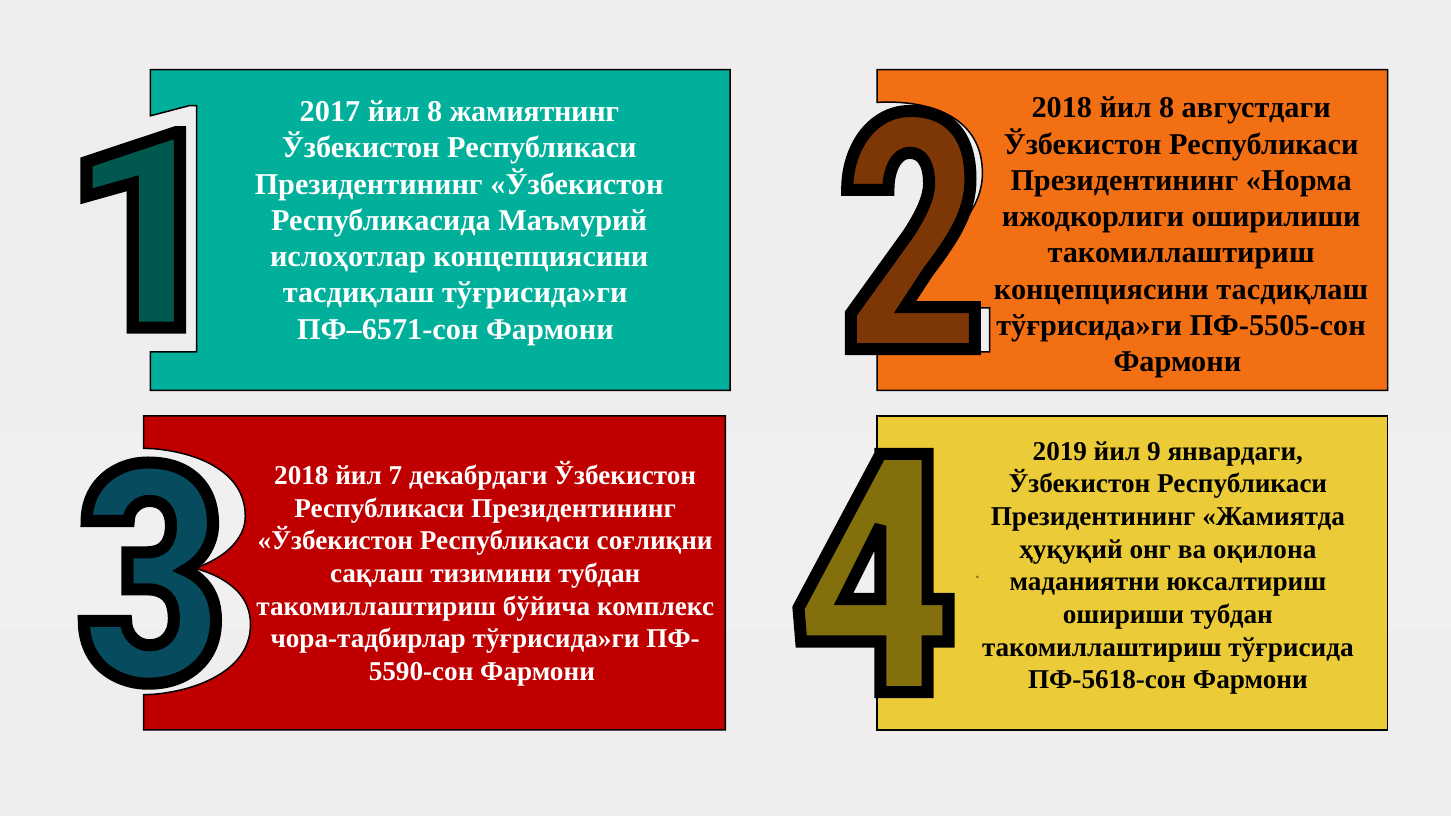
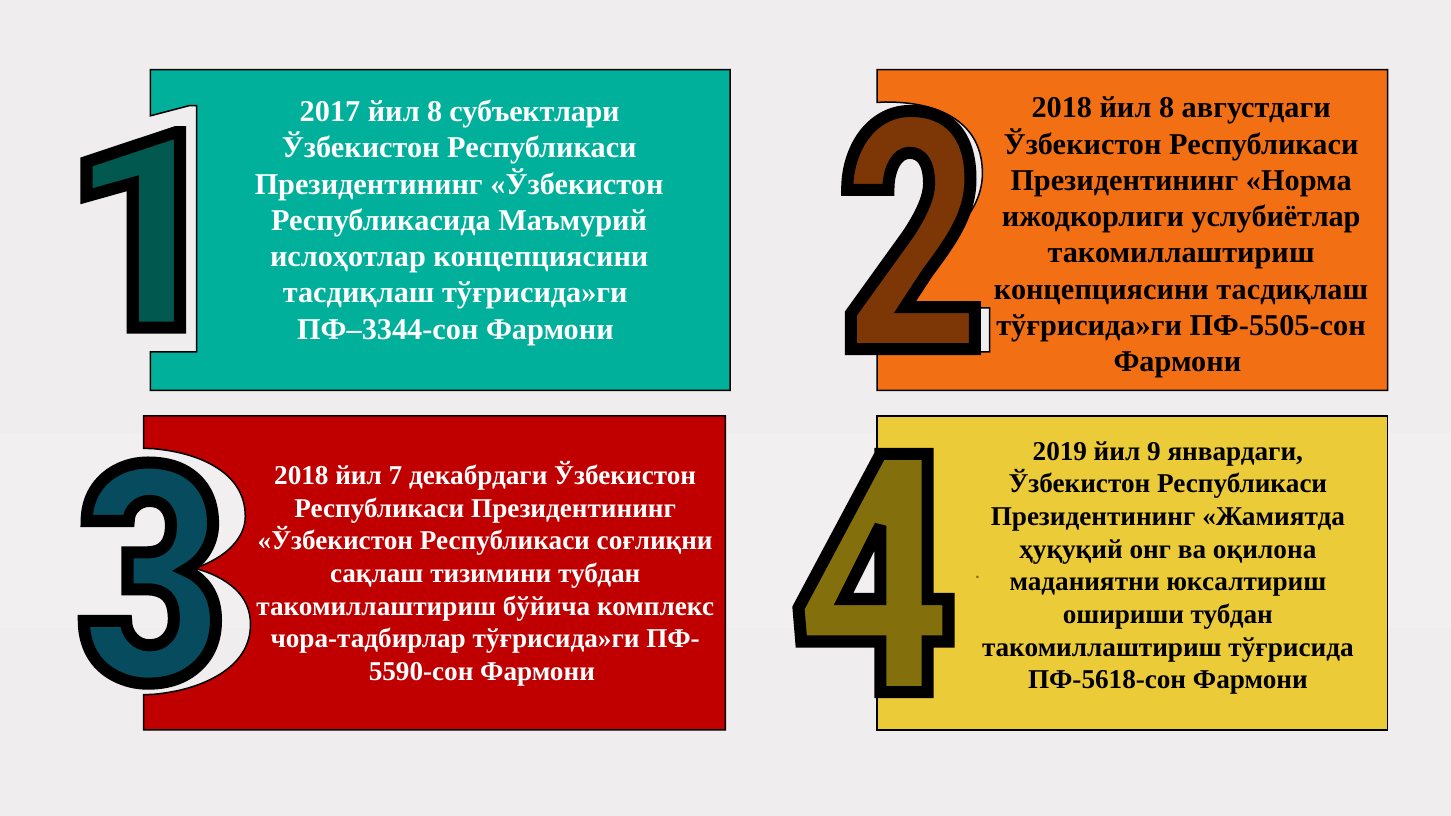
жамиятнинг: жамиятнинг -> субъектлари
оширилиши: оширилиши -> услубиётлар
ПФ–6571-сон: ПФ–6571-сон -> ПФ–3344-сон
